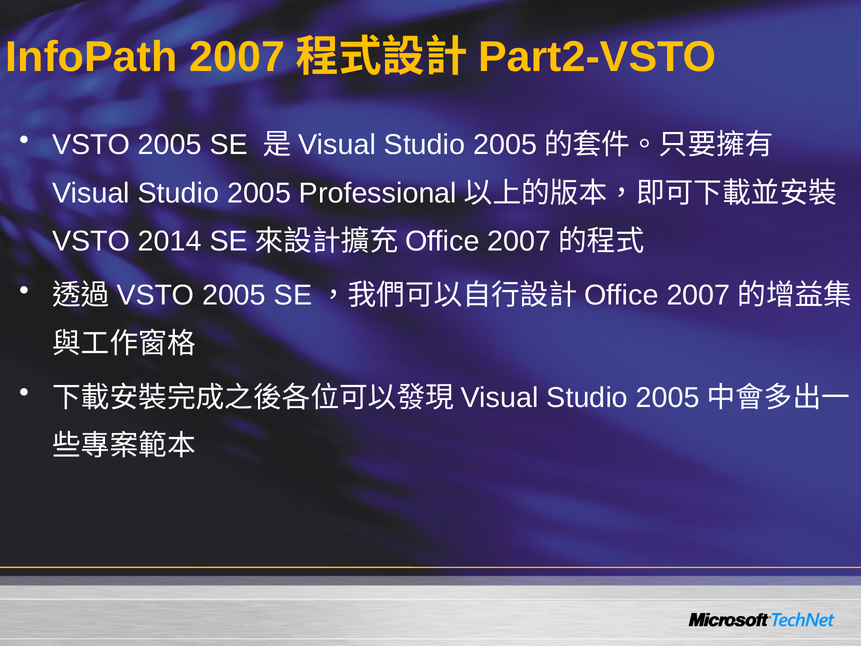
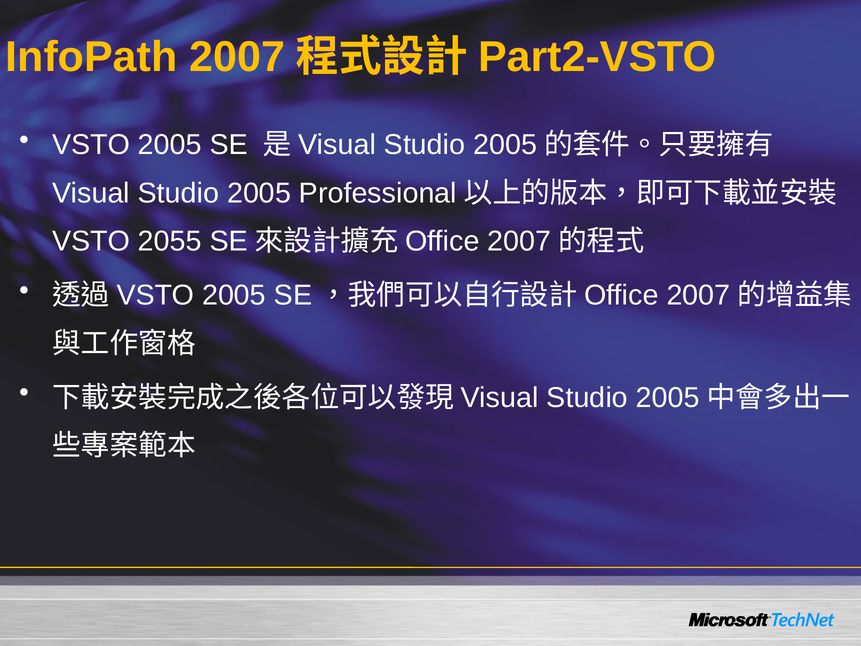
2014: 2014 -> 2055
